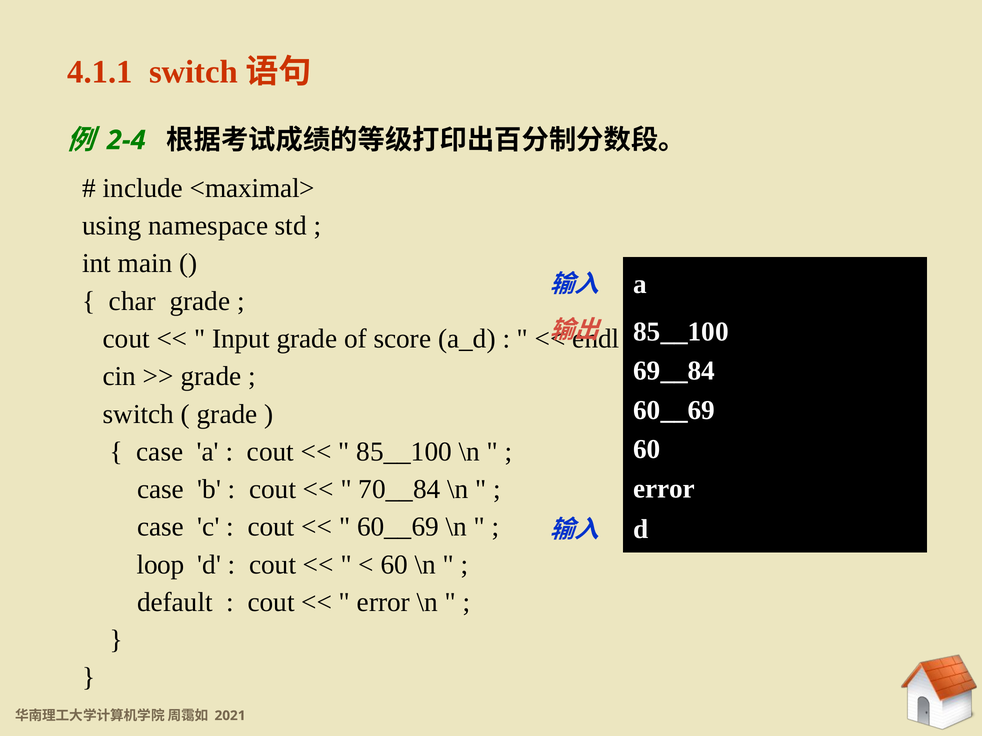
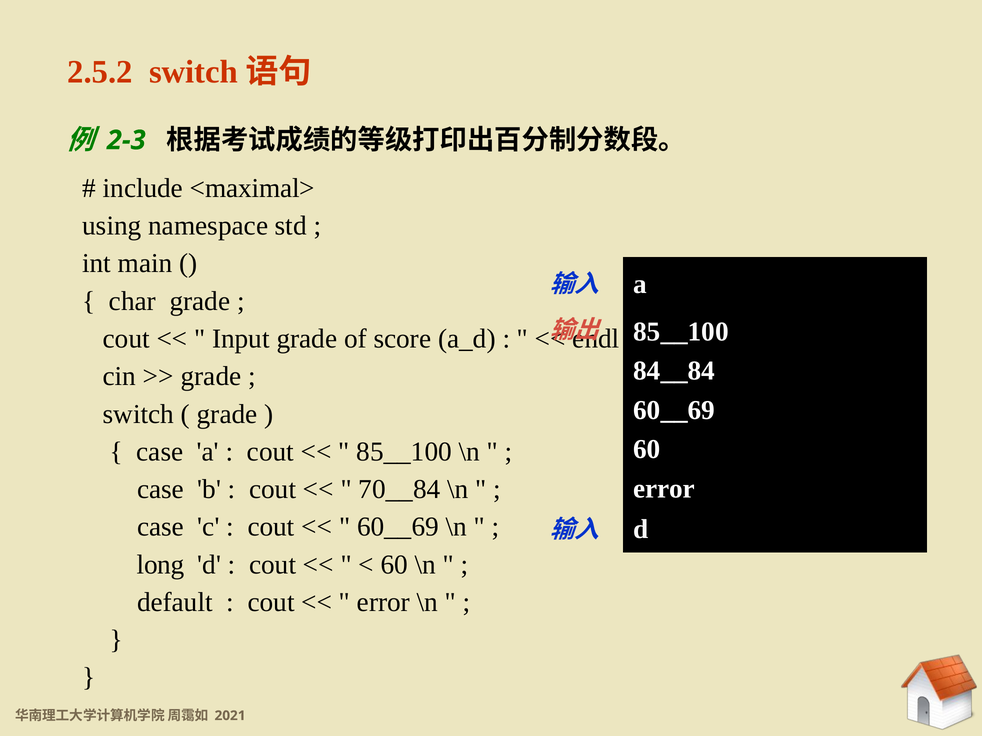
4.1.1: 4.1.1 -> 2.5.2
2-4: 2-4 -> 2-3
69__84: 69__84 -> 84__84
loop: loop -> long
